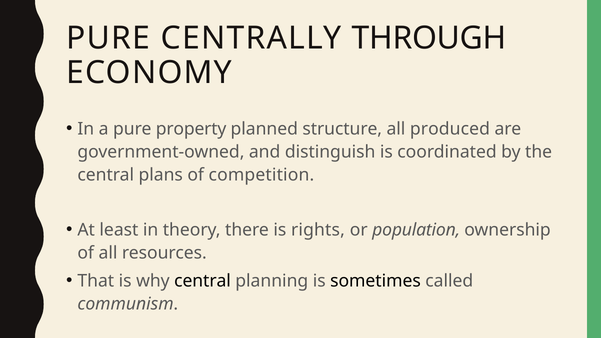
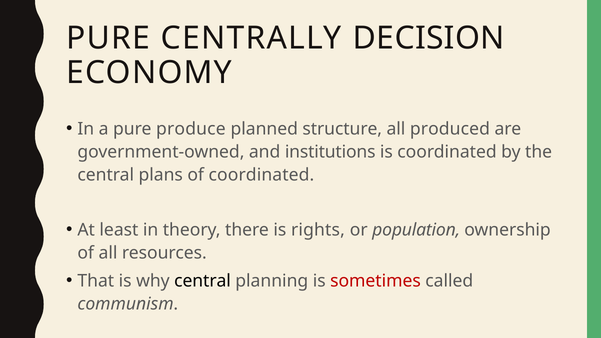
THROUGH: THROUGH -> DECISION
property: property -> produce
distinguish: distinguish -> institutions
of competition: competition -> coordinated
sometimes colour: black -> red
